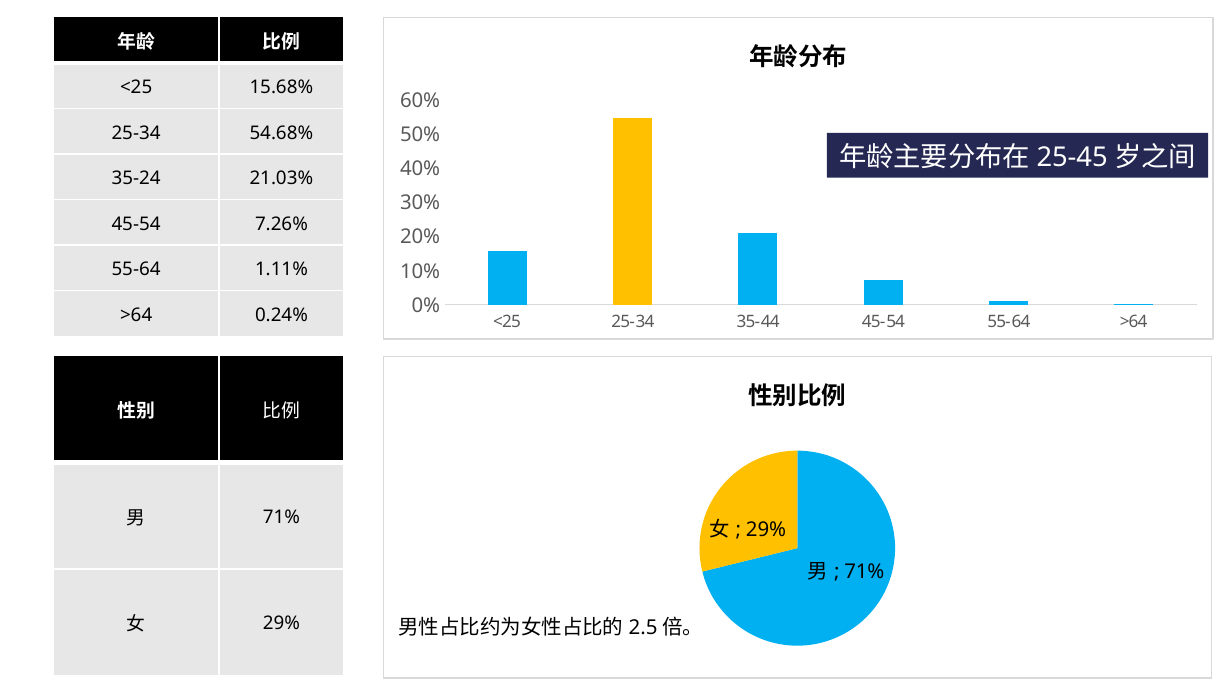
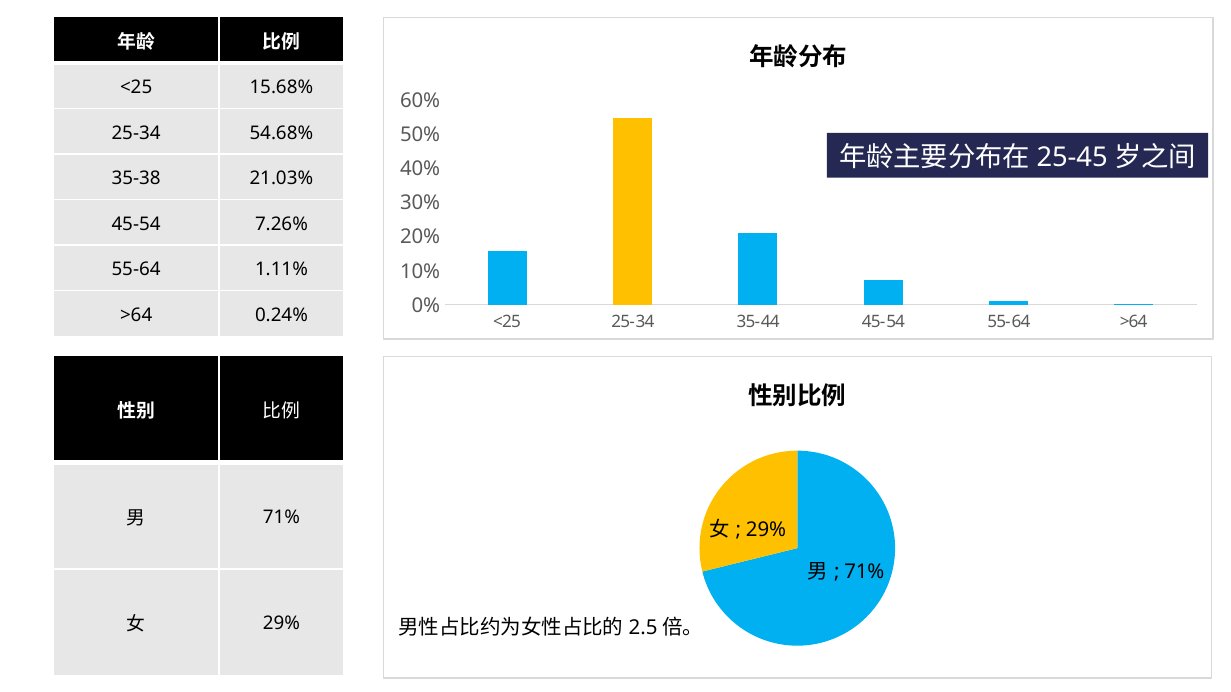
35-24: 35-24 -> 35-38
